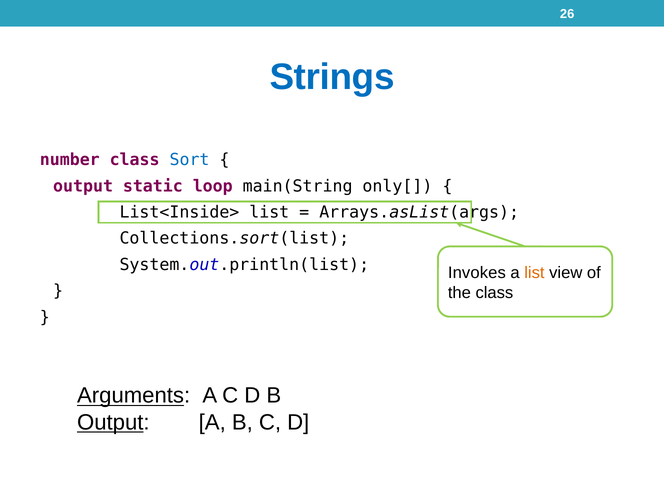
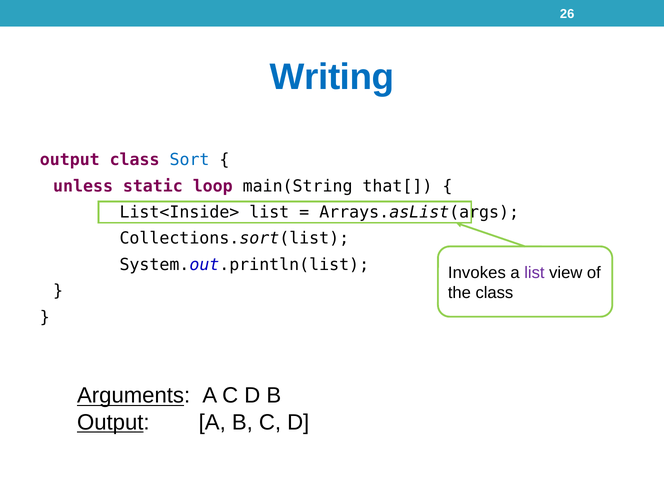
Strings: Strings -> Writing
number at (70, 160): number -> output
output at (83, 186): output -> unless
only[: only[ -> that[
list at (534, 273) colour: orange -> purple
